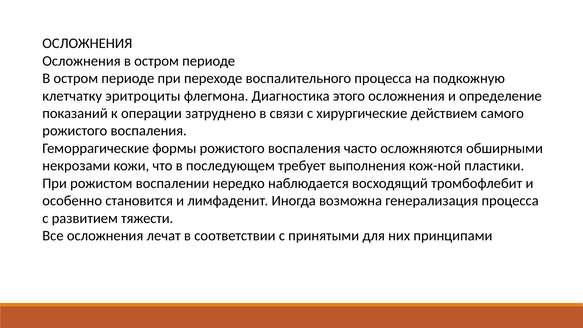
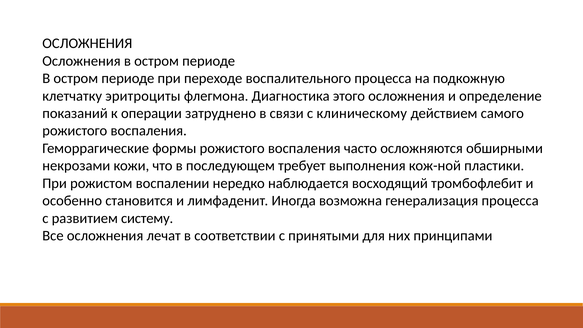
хирургические: хирургические -> клиническому
тяжести: тяжести -> систему
